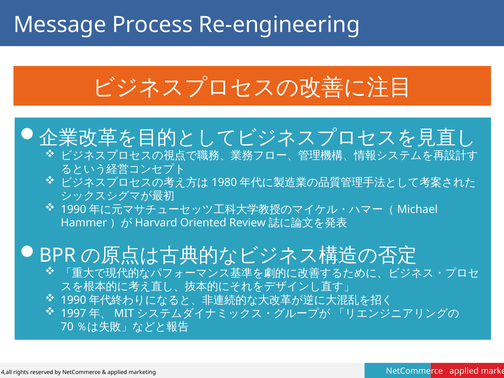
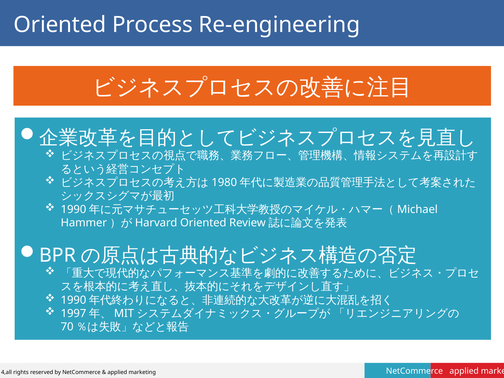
Message at (60, 25): Message -> Oriented
